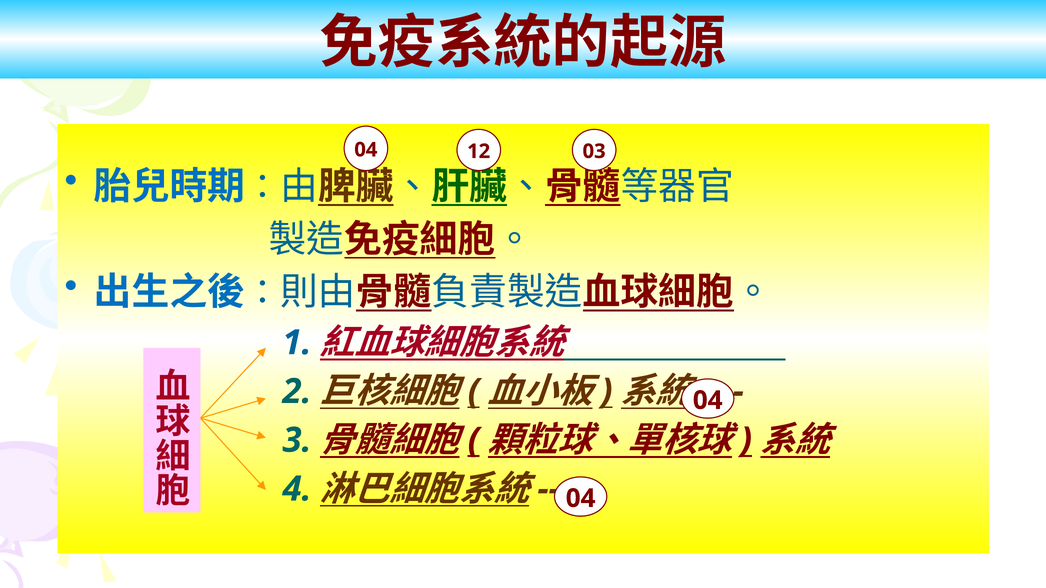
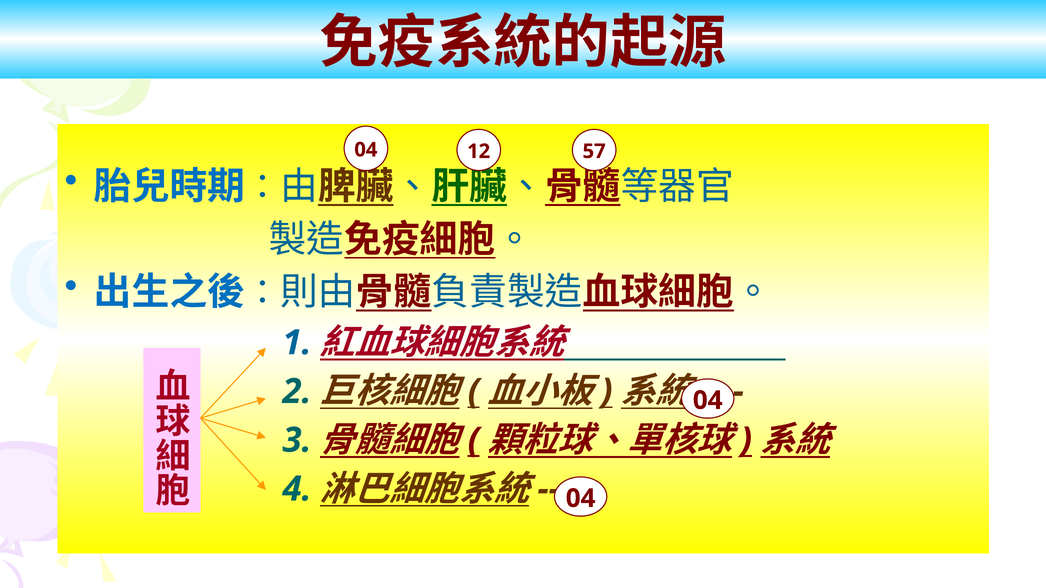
03: 03 -> 57
